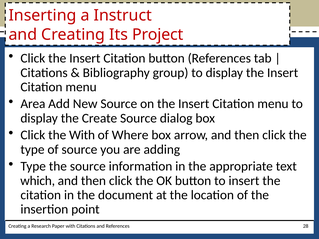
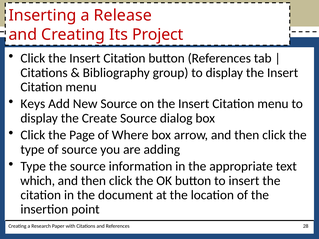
Instruct: Instruct -> Release
Area: Area -> Keys
the With: With -> Page
